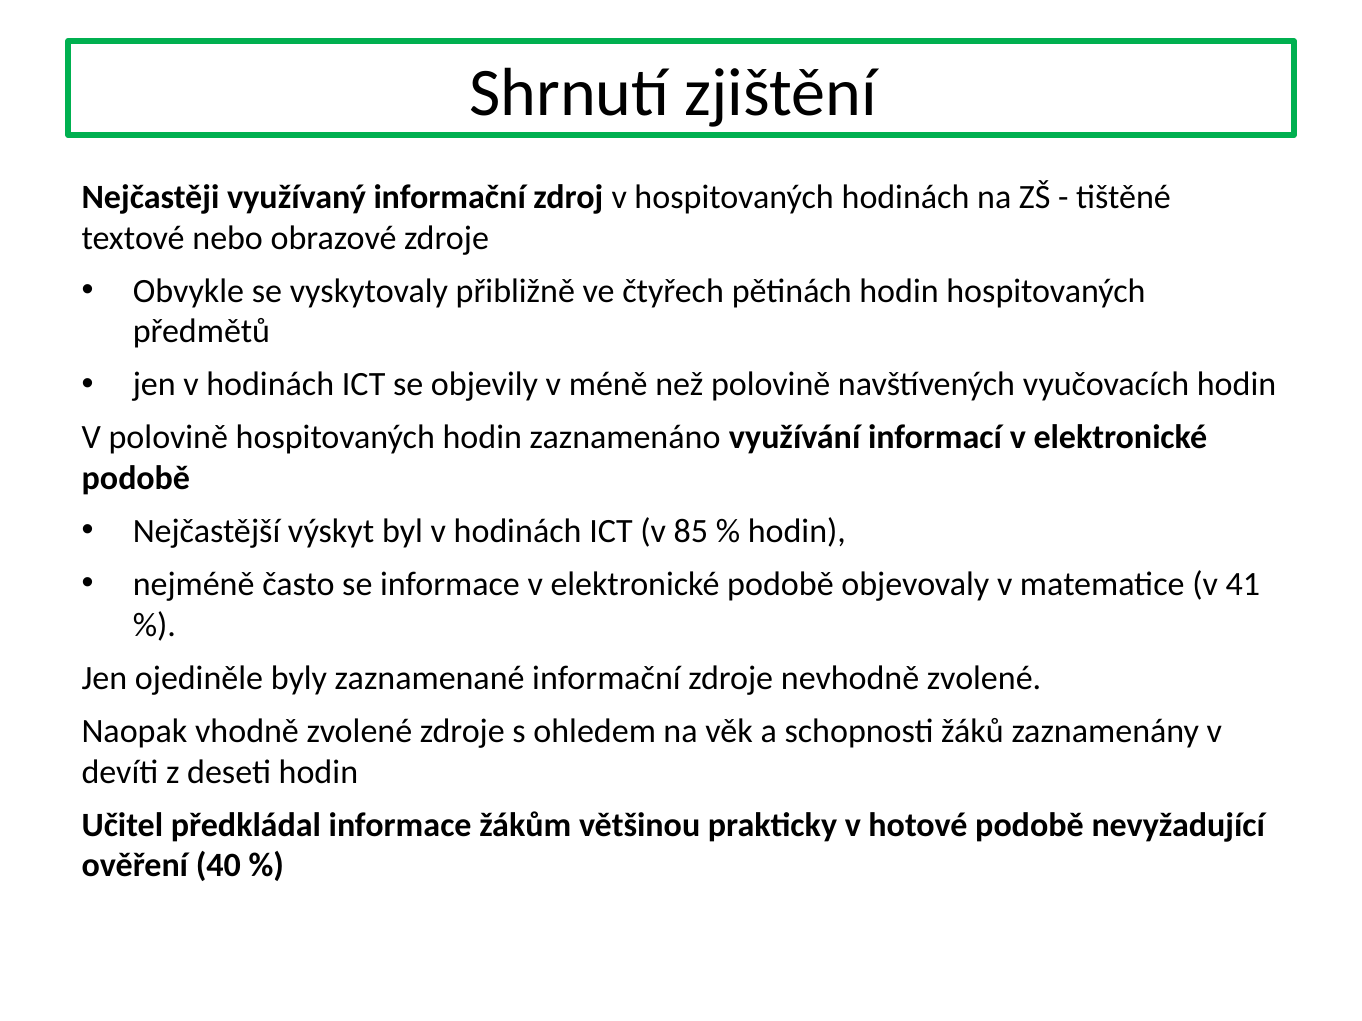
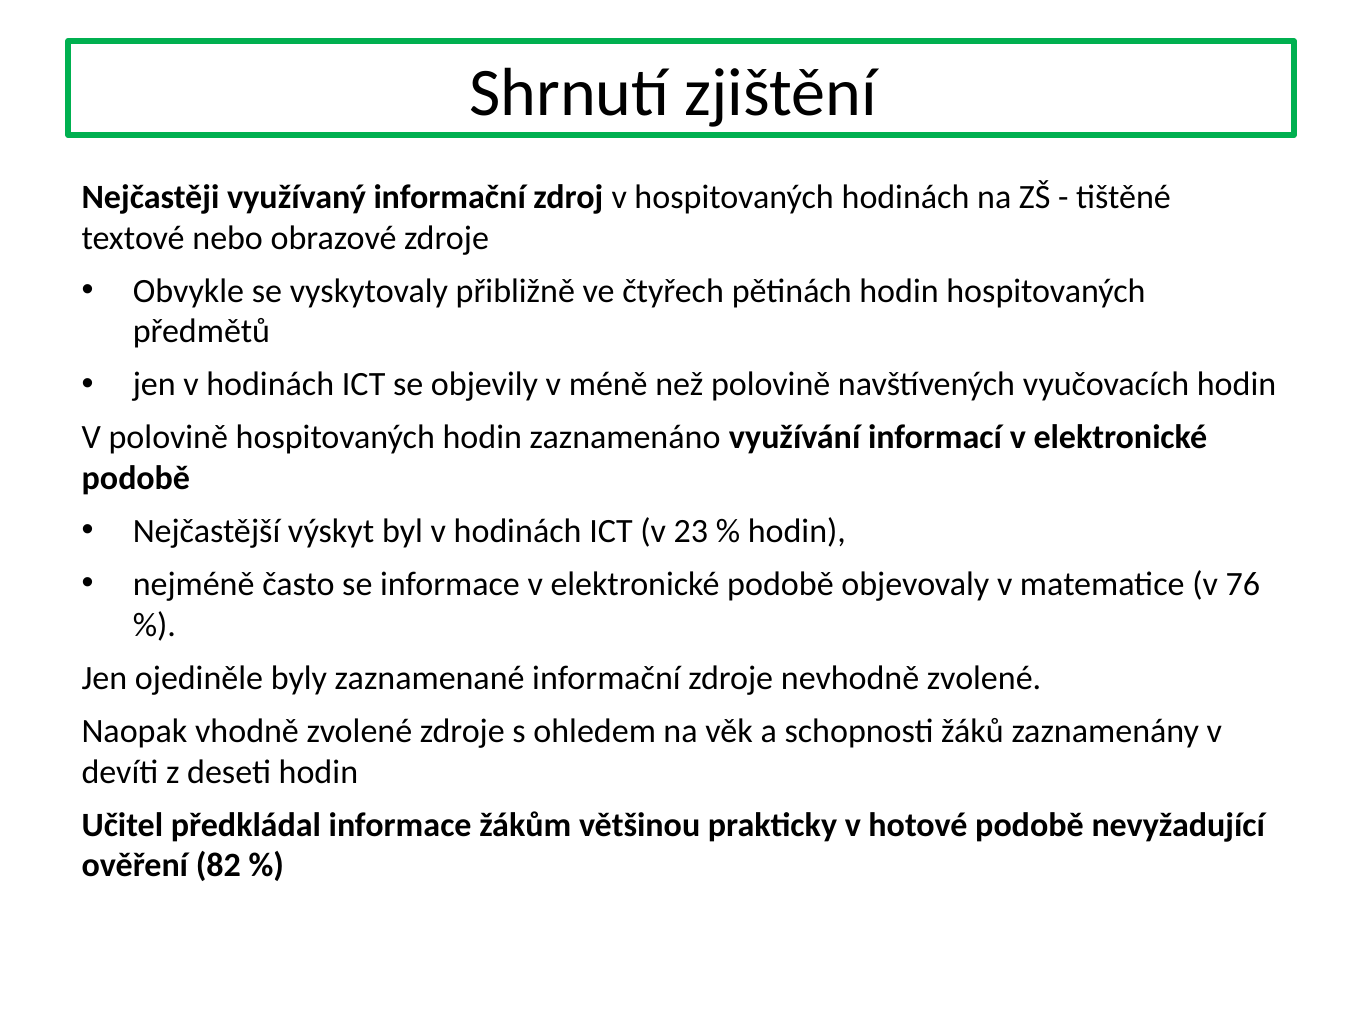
85: 85 -> 23
41: 41 -> 76
40: 40 -> 82
